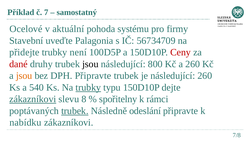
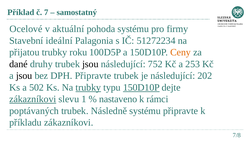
uveďte: uveďte -> ideální
56734709: 56734709 -> 51272234
přidejte: přidejte -> přijatou
není: není -> roku
Ceny colour: red -> orange
dané colour: red -> black
800: 800 -> 752
a 260: 260 -> 253
jsou at (24, 76) colour: orange -> black
následující 260: 260 -> 202
540: 540 -> 502
150D10P at (141, 87) underline: none -> present
8: 8 -> 1
spořitelny: spořitelny -> nastaveno
trubek at (75, 111) underline: present -> none
Následně odeslání: odeslání -> systému
nabídku: nabídku -> příkladu
